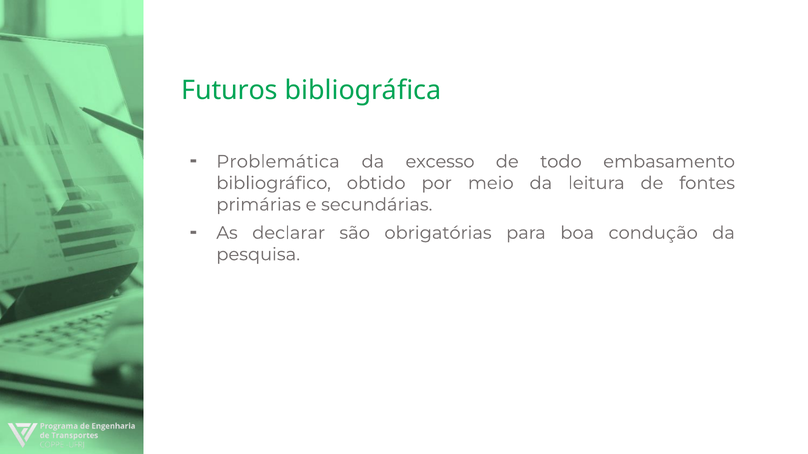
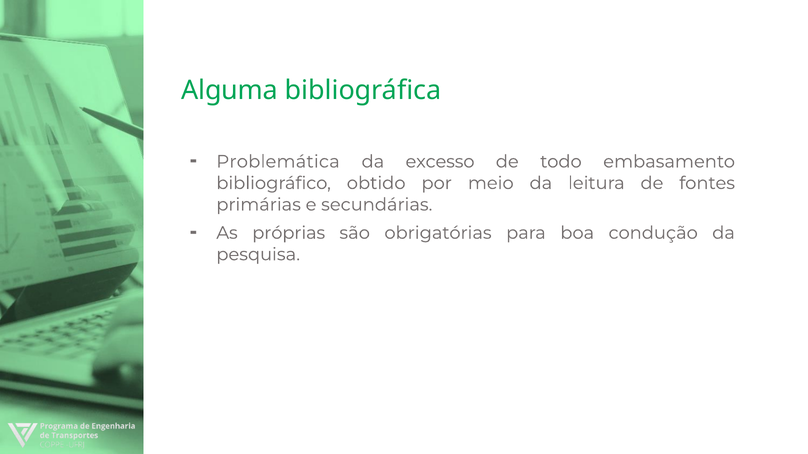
Futuros: Futuros -> Alguma
declarar: declarar -> próprias
